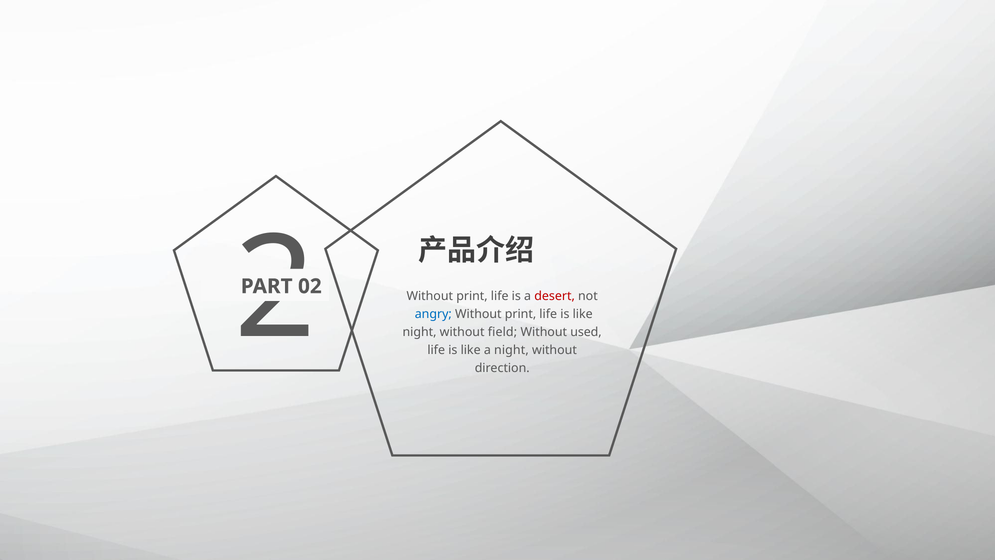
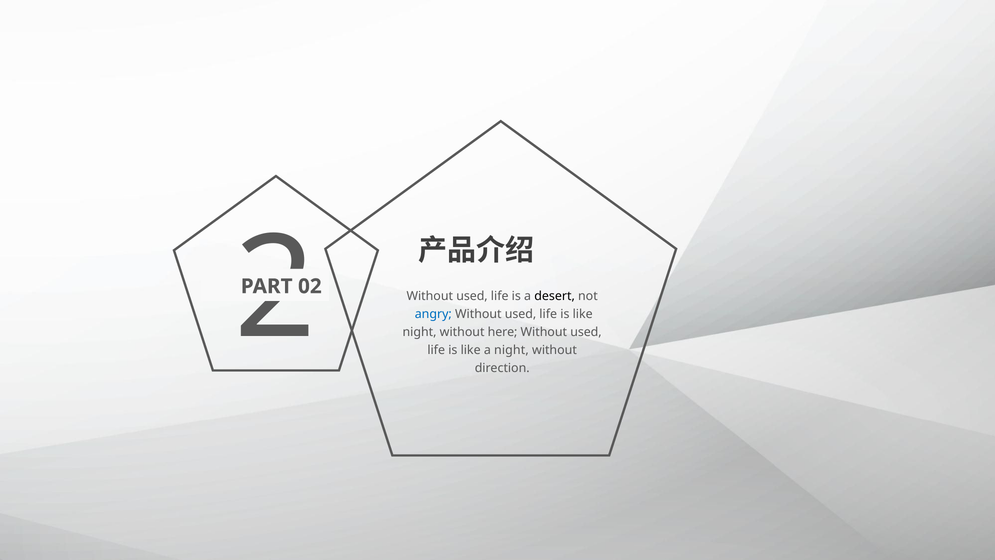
print at (472, 296): print -> used
desert colour: red -> black
print at (521, 314): print -> used
field: field -> here
